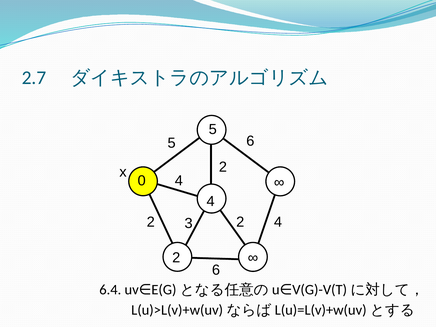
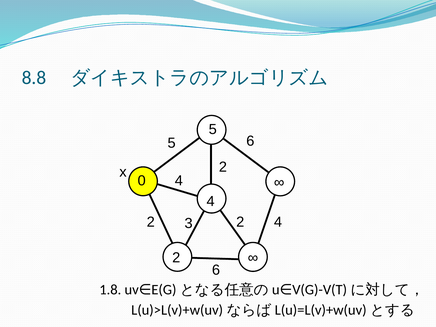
2.7: 2.7 -> 8.8
6.4: 6.4 -> 1.8
